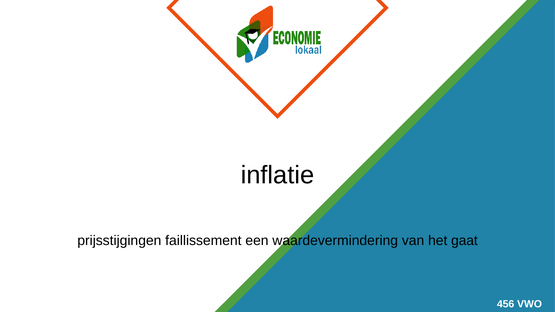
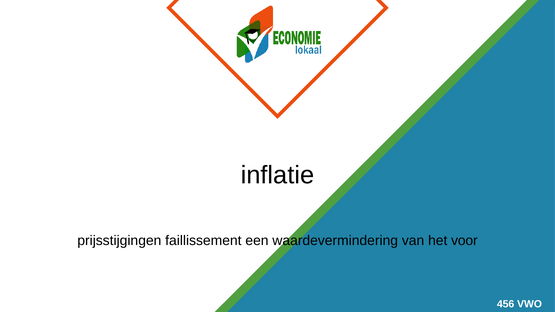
gaat: gaat -> voor
